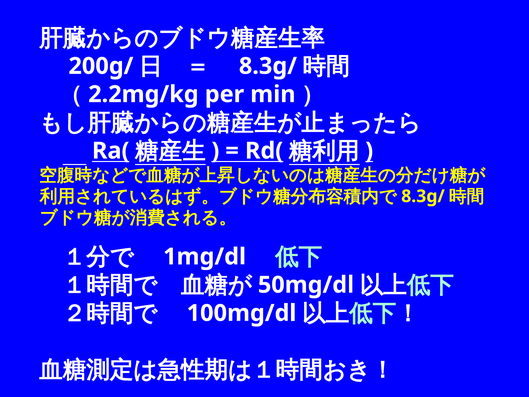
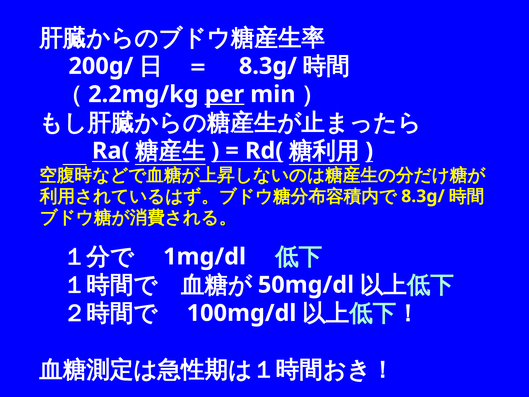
per underline: none -> present
